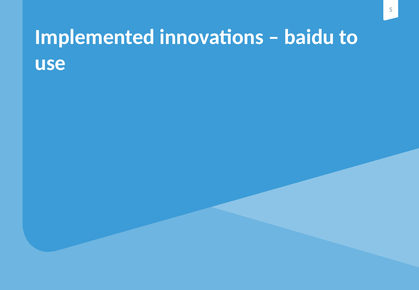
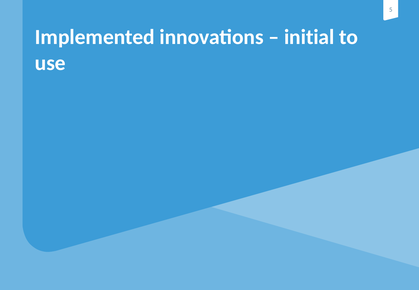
baidu: baidu -> initial
